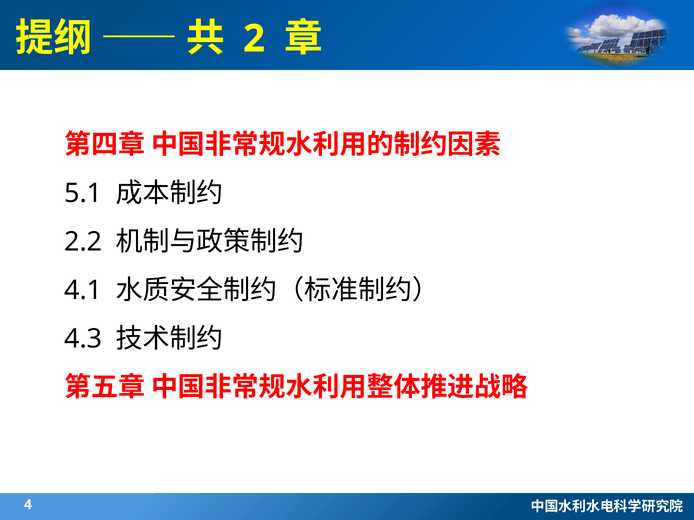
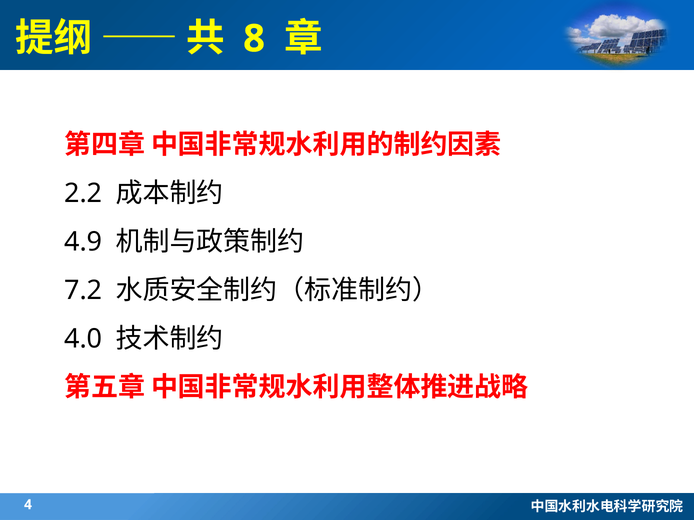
2: 2 -> 8
5.1: 5.1 -> 2.2
2.2: 2.2 -> 4.9
4.1: 4.1 -> 7.2
4.3: 4.3 -> 4.0
